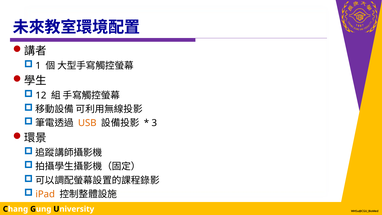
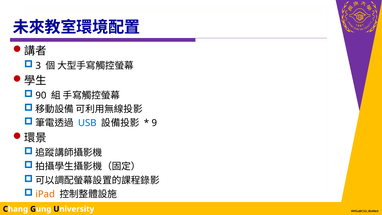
1: 1 -> 3
12: 12 -> 90
USB colour: orange -> blue
3: 3 -> 9
